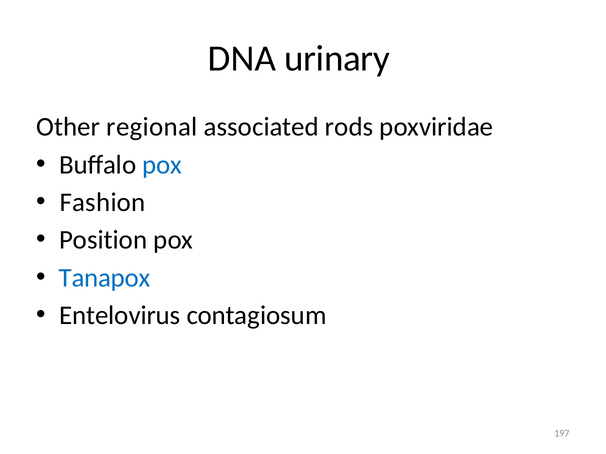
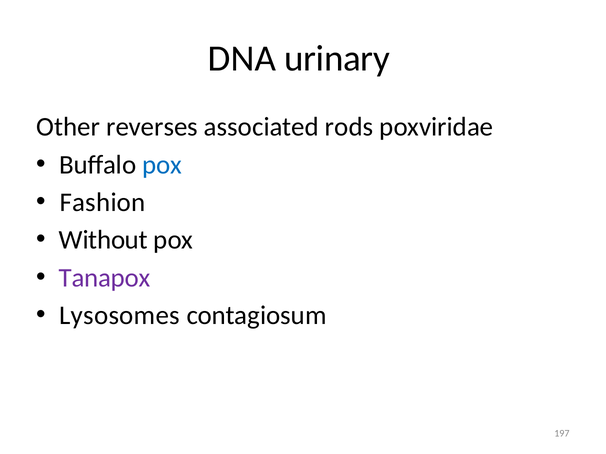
regional: regional -> reverses
Position: Position -> Without
Tanapox colour: blue -> purple
Entelovirus: Entelovirus -> Lysosomes
